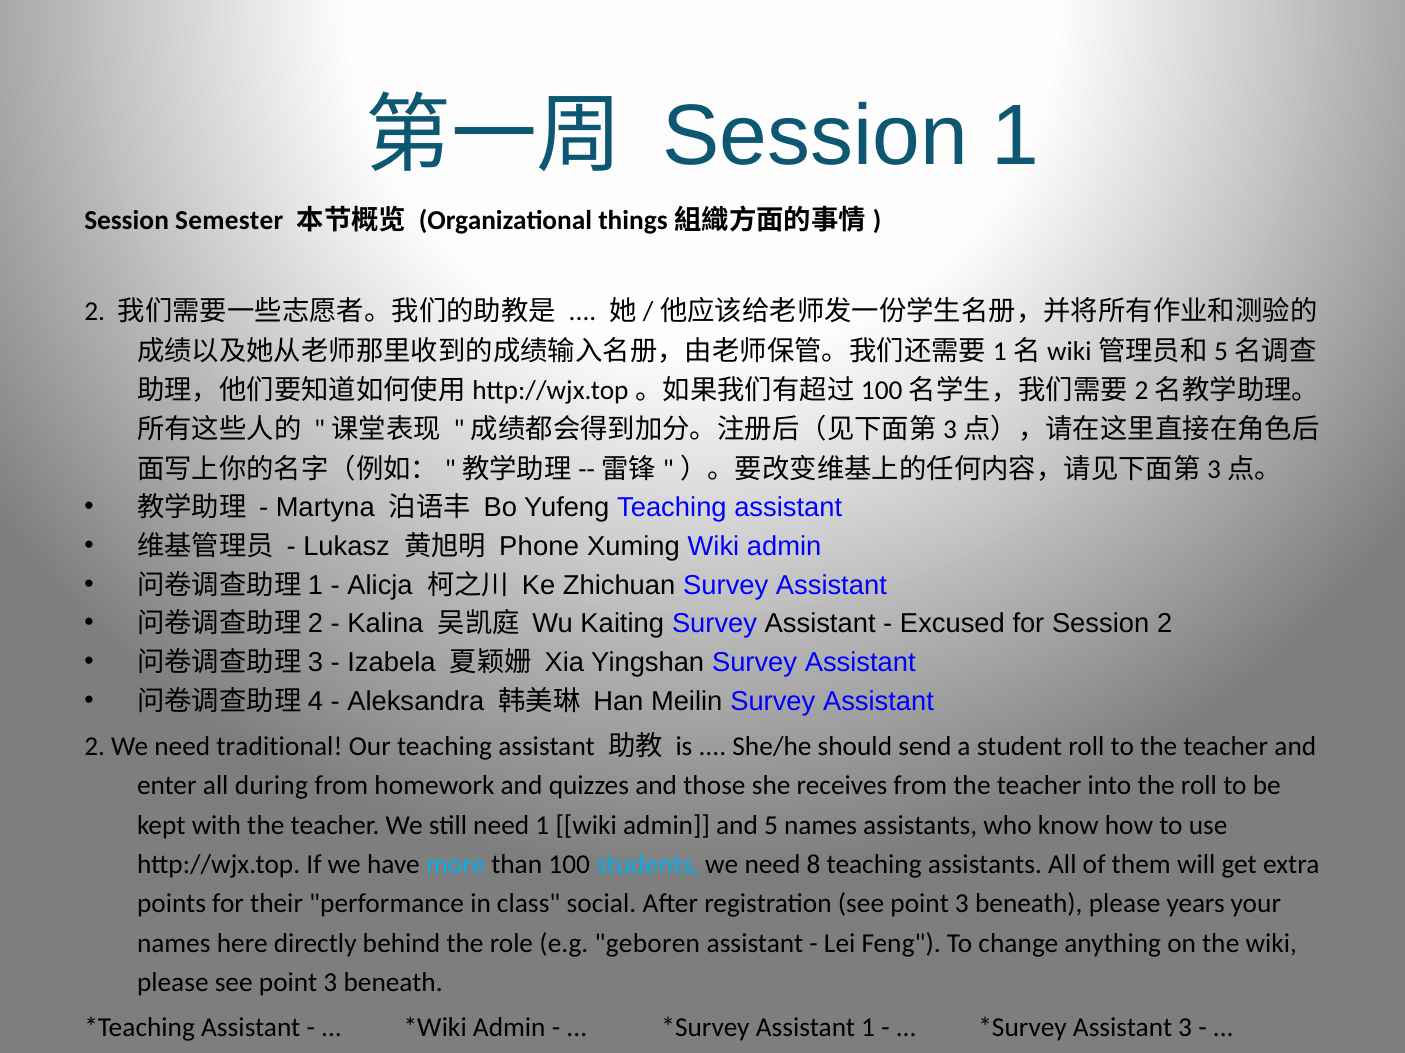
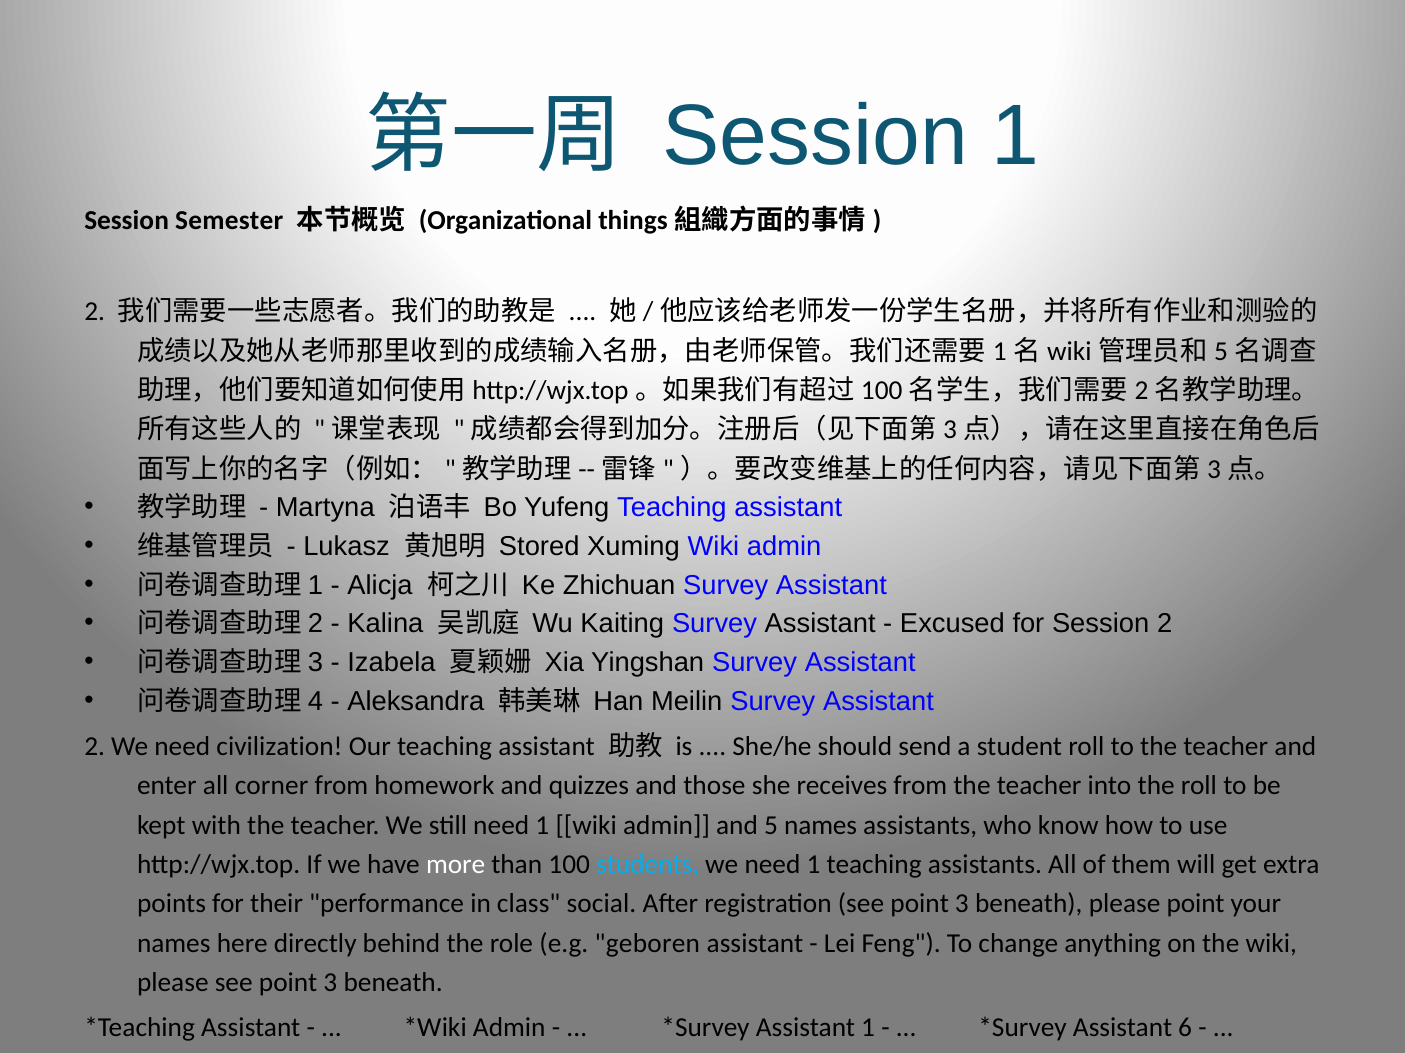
Phone: Phone -> Stored
traditional: traditional -> civilization
during: during -> corner
more colour: light blue -> white
we need 8: 8 -> 1
please years: years -> point
Assistant 3: 3 -> 6
